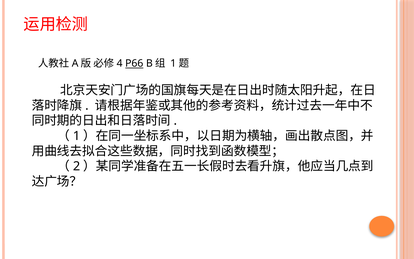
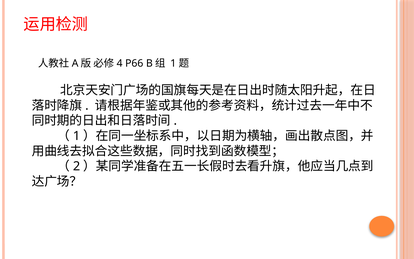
P66 underline: present -> none
